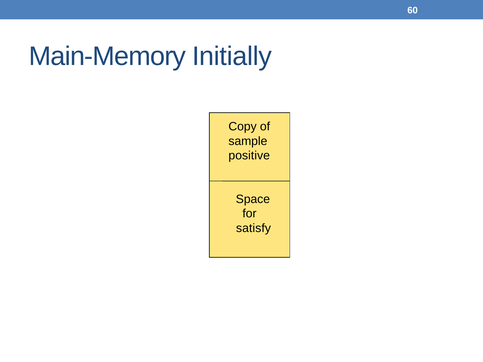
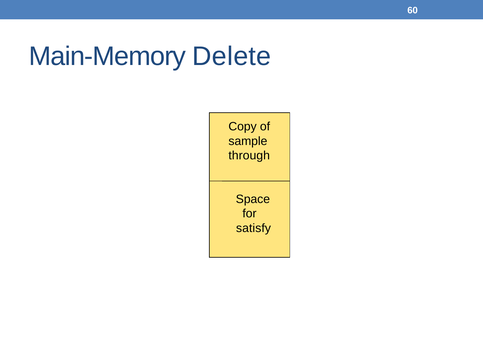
Initially: Initially -> Delete
positive: positive -> through
